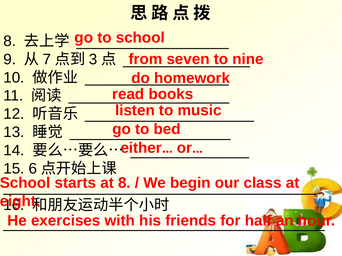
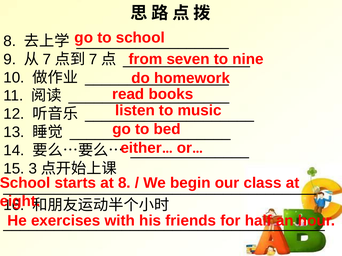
3 at (93, 59): 3 -> 7
6: 6 -> 3
